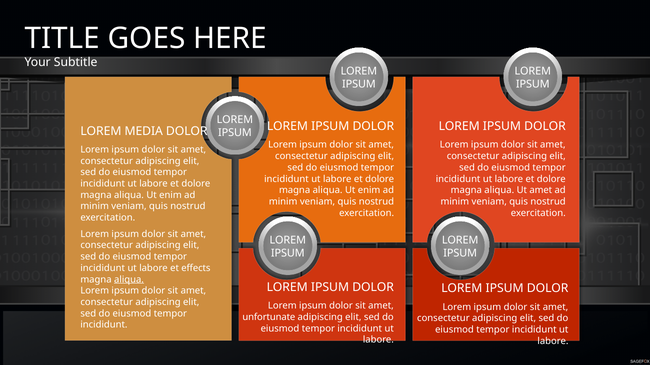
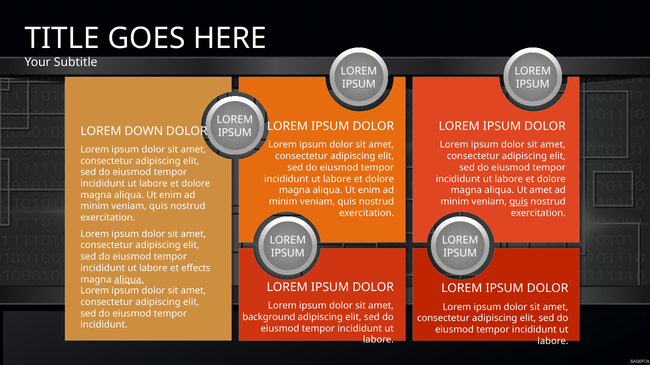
MEDIA: MEDIA -> DOWN
quis at (519, 202) underline: none -> present
unfortunate: unfortunate -> background
